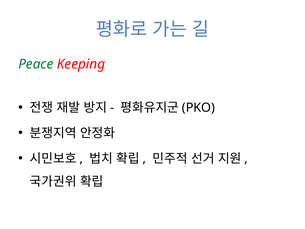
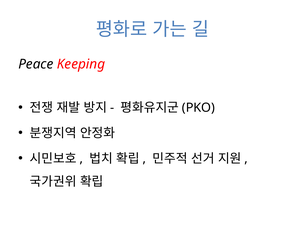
Peace colour: green -> black
